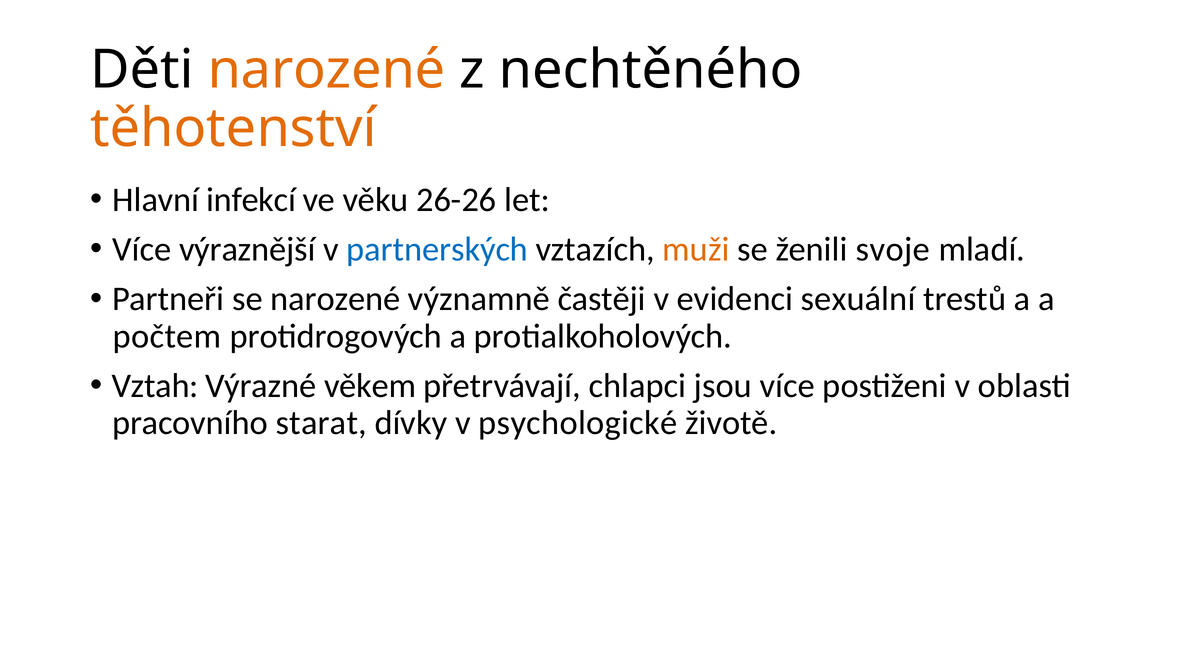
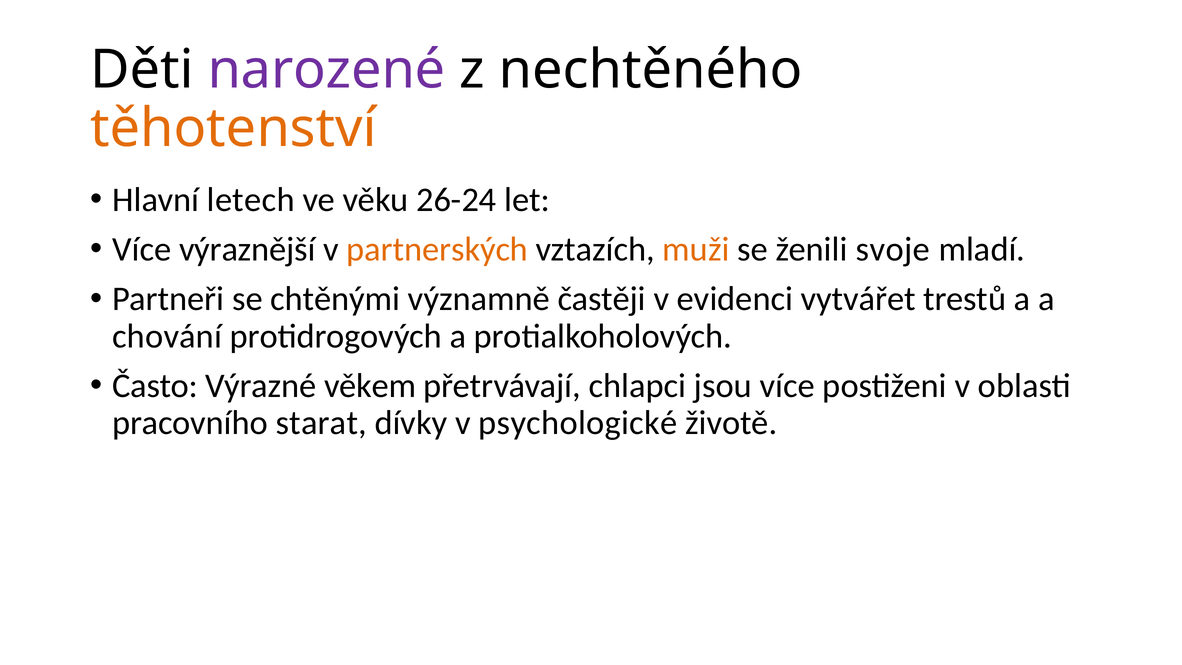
narozené at (327, 70) colour: orange -> purple
infekcí: infekcí -> letech
26-26: 26-26 -> 26-24
partnerských colour: blue -> orange
se narozené: narozené -> chtěnými
sexuální: sexuální -> vytvářet
počtem: počtem -> chování
Vztah: Vztah -> Často
